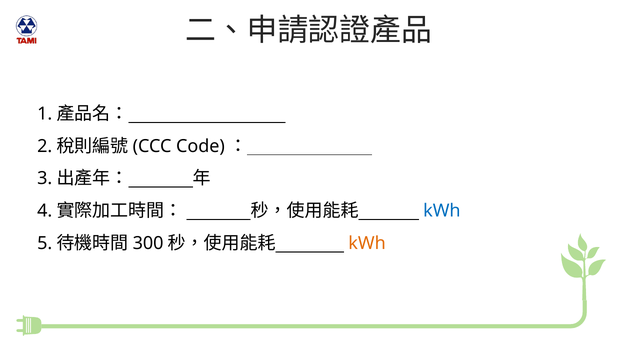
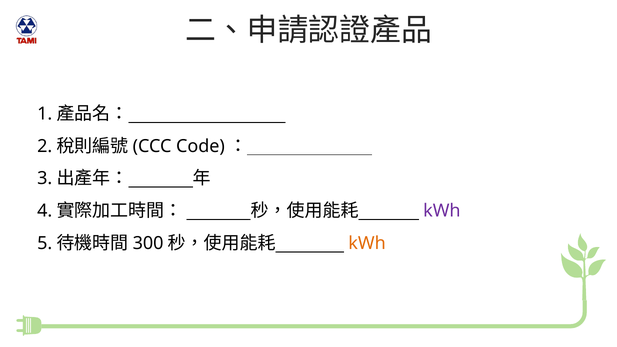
kWh at (442, 211) colour: blue -> purple
